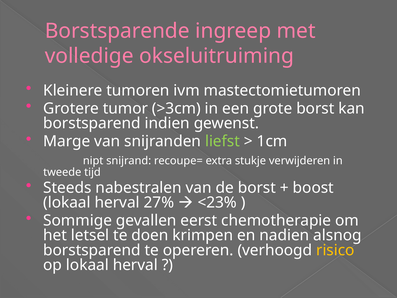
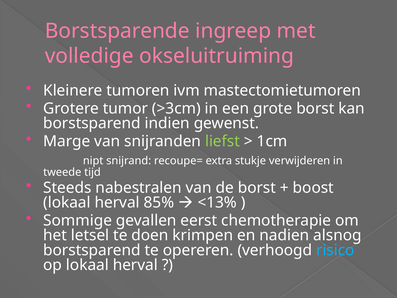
27%: 27% -> 85%
<23%: <23% -> <13%
risico colour: yellow -> light blue
